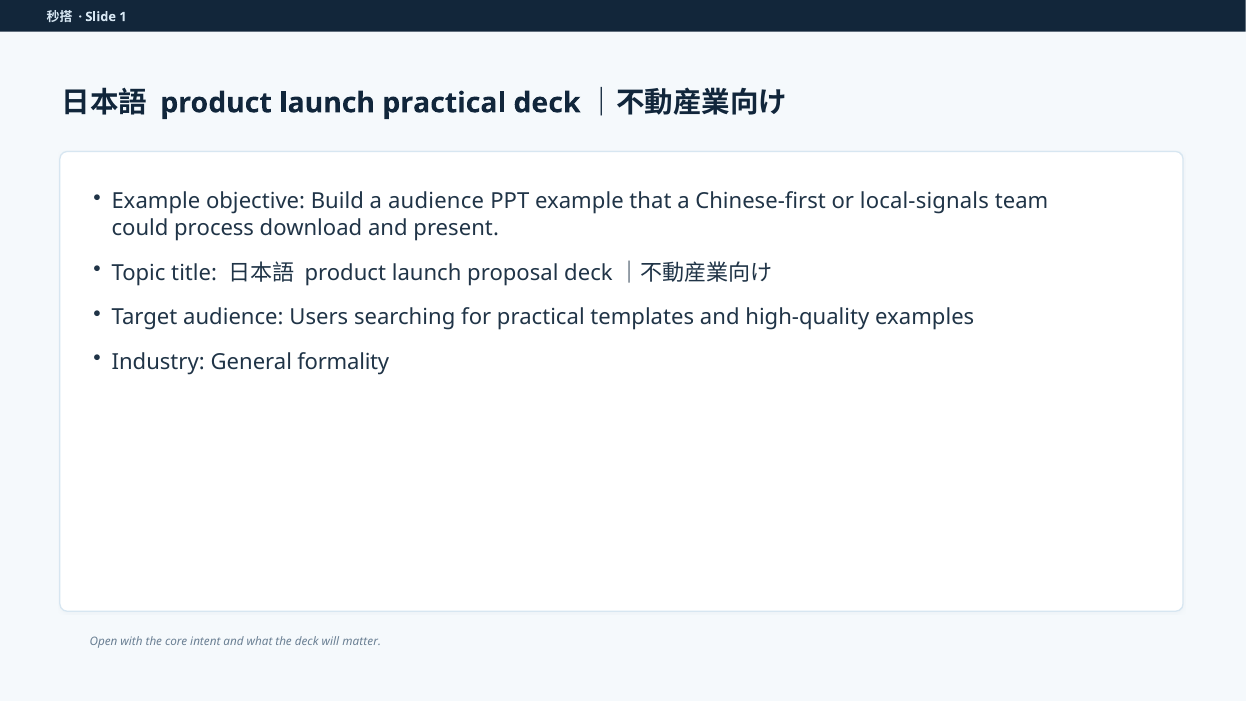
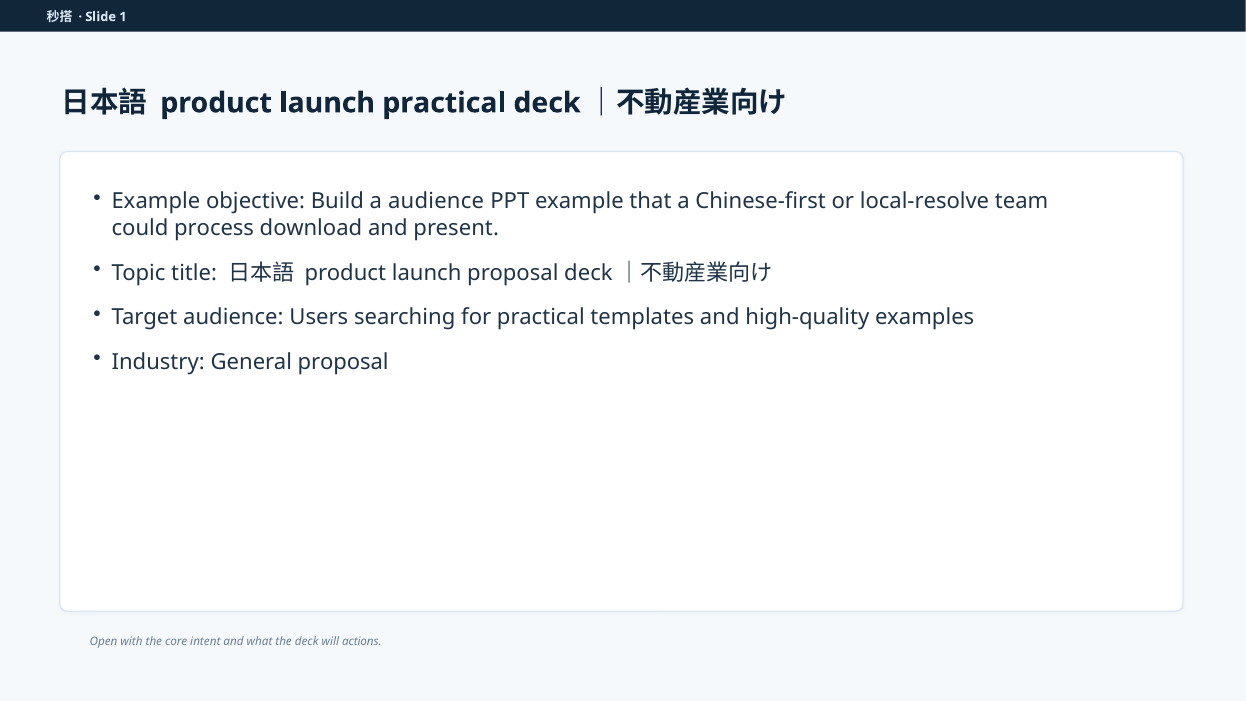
local-signals: local-signals -> local-resolve
General formality: formality -> proposal
matter: matter -> actions
